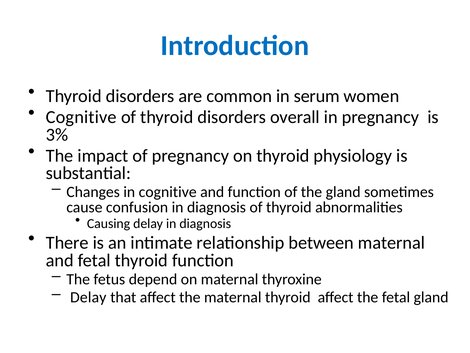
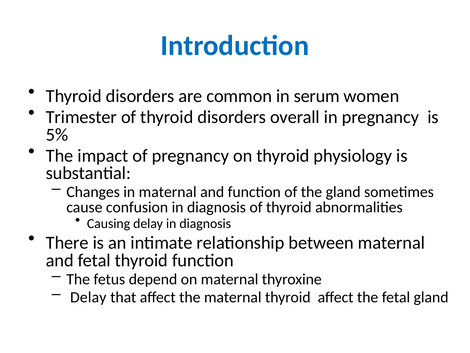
Cognitive at (81, 117): Cognitive -> Trimester
3%: 3% -> 5%
in cognitive: cognitive -> maternal
